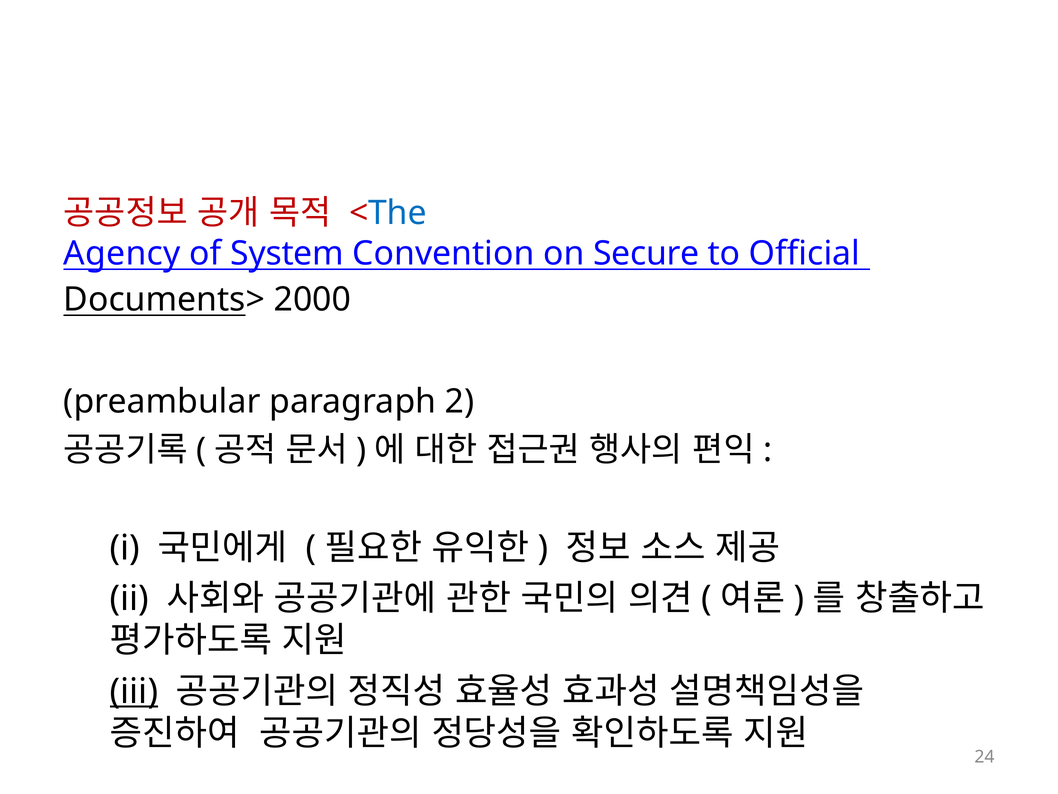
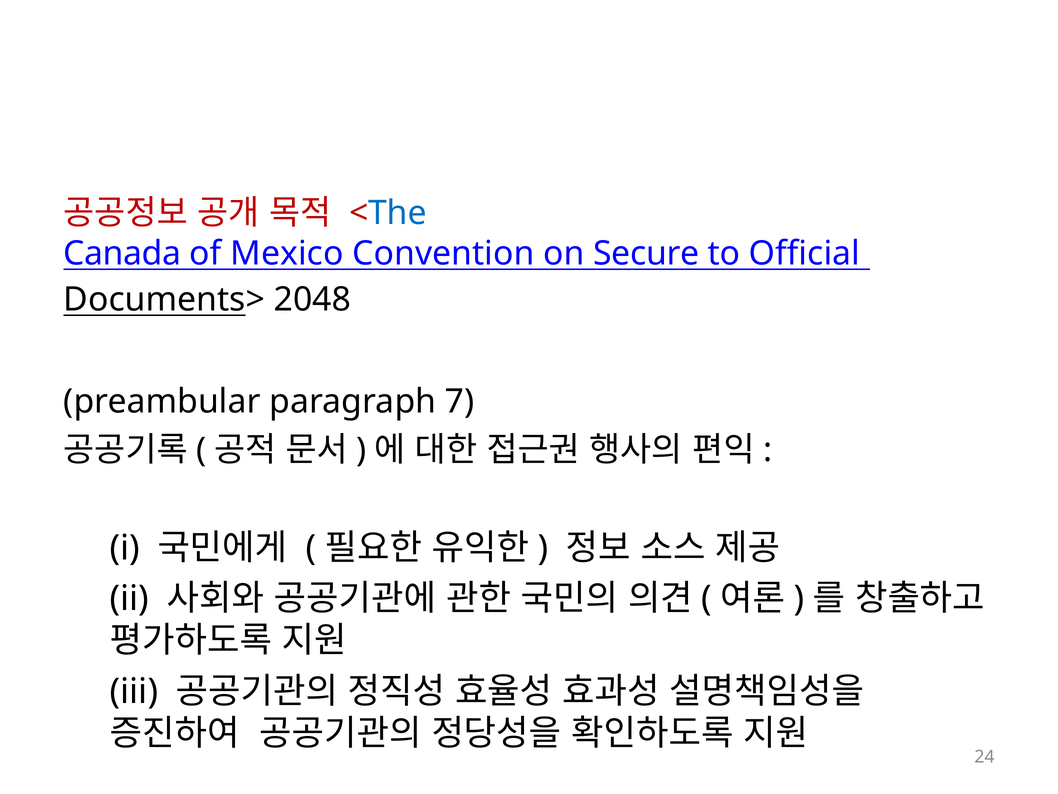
Agency: Agency -> Canada
System: System -> Mexico
2000: 2000 -> 2048
2: 2 -> 7
iii underline: present -> none
